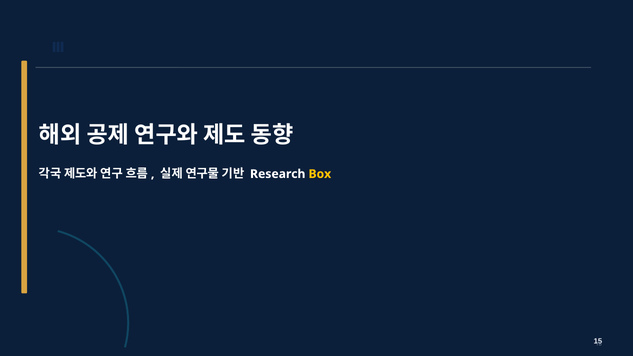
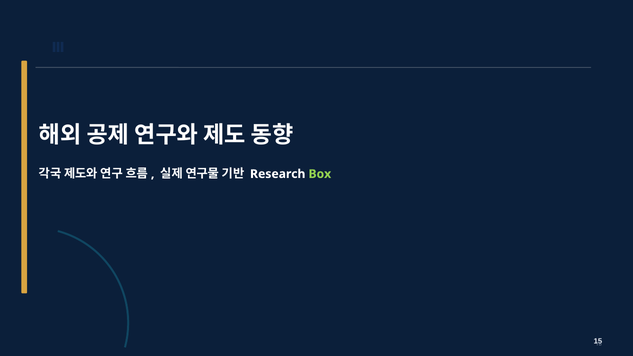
Box colour: yellow -> light green
